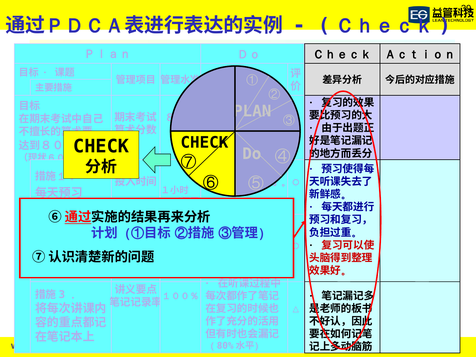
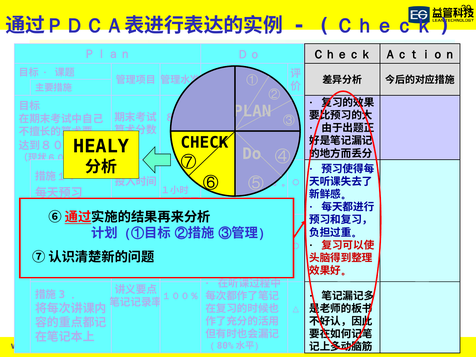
CHECK at (101, 146): CHECK -> HEALY
